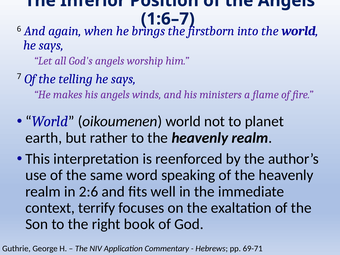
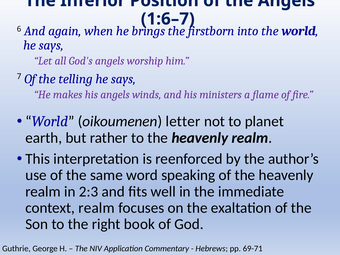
oikoumenen world: world -> letter
2:6: 2:6 -> 2:3
context terrify: terrify -> realm
